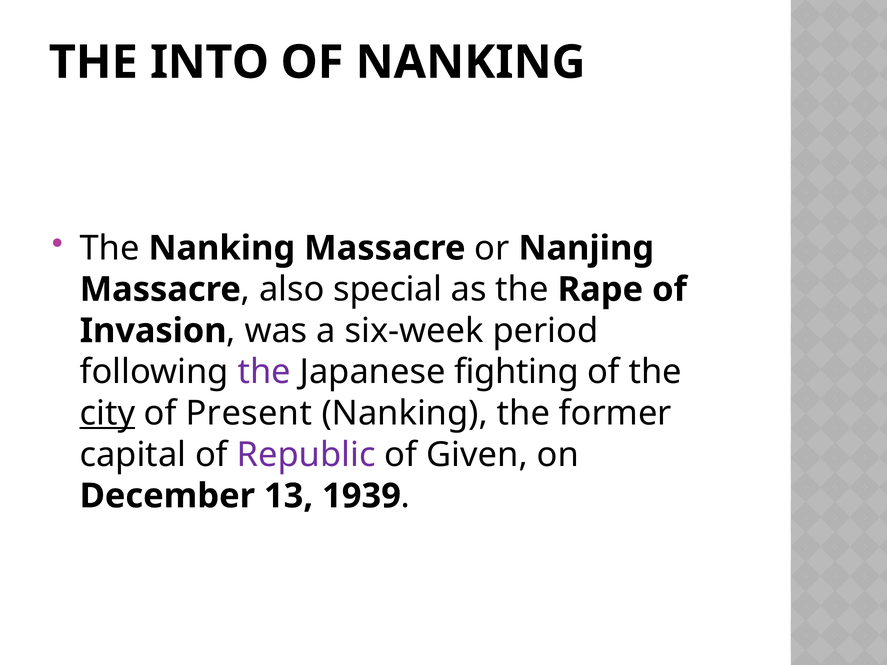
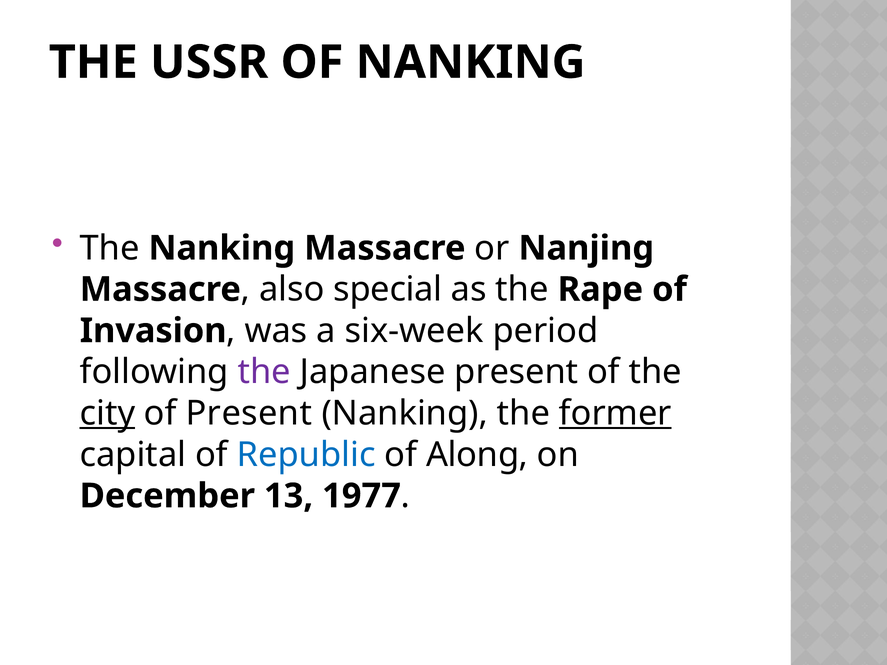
INTO: INTO -> USSR
Japanese fighting: fighting -> present
former underline: none -> present
Republic colour: purple -> blue
Given: Given -> Along
1939: 1939 -> 1977
